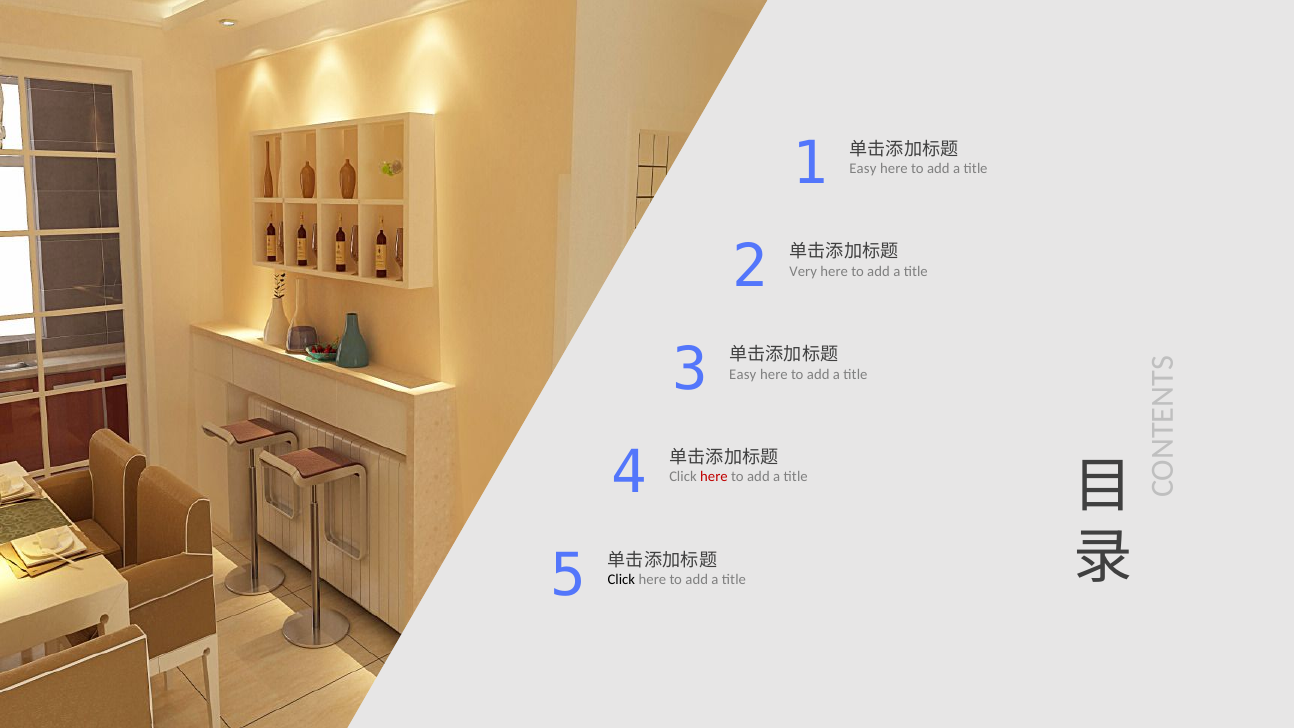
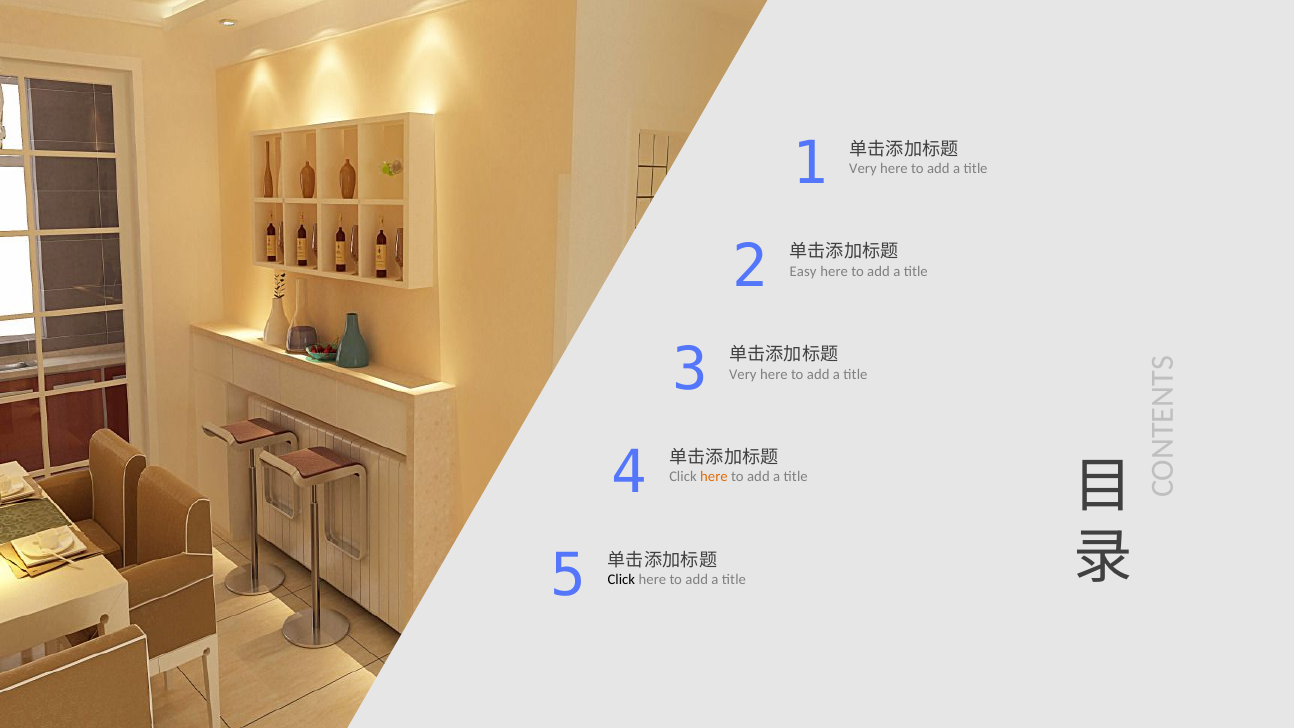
Easy at (863, 169): Easy -> Very
Very: Very -> Easy
Easy at (743, 374): Easy -> Very
here at (714, 477) colour: red -> orange
